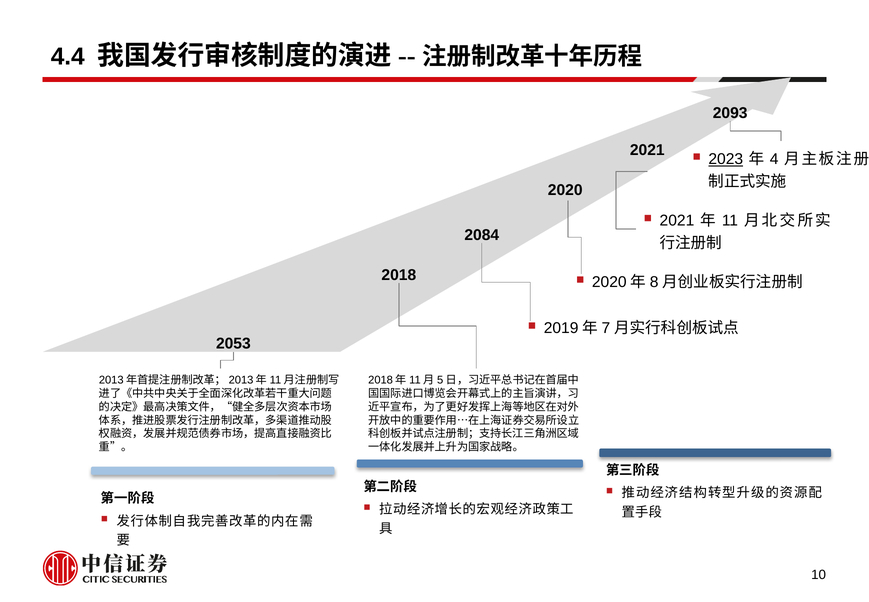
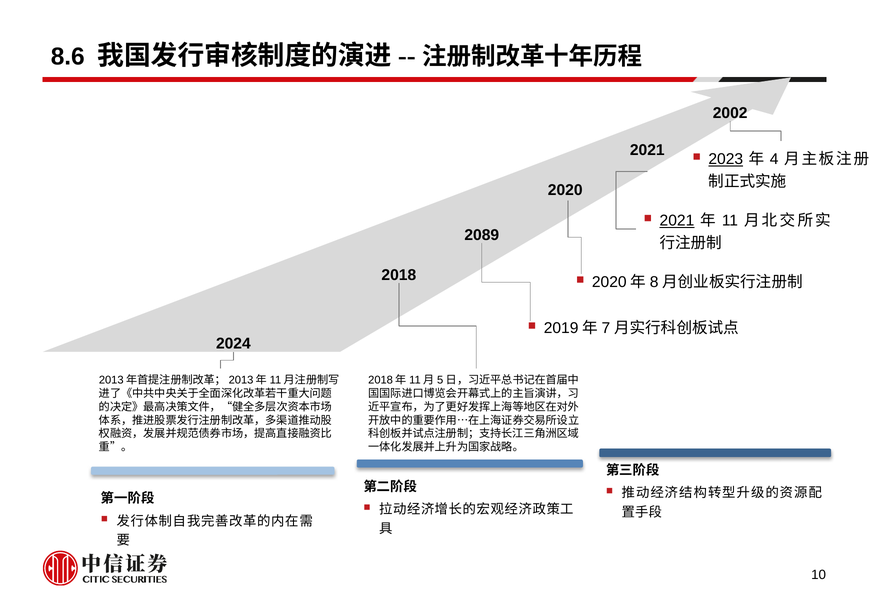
4.4: 4.4 -> 8.6
2093: 2093 -> 2002
2021 at (677, 221) underline: none -> present
2084: 2084 -> 2089
2053: 2053 -> 2024
